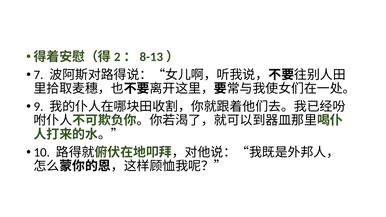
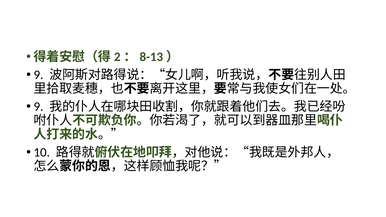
7 at (38, 75): 7 -> 9
